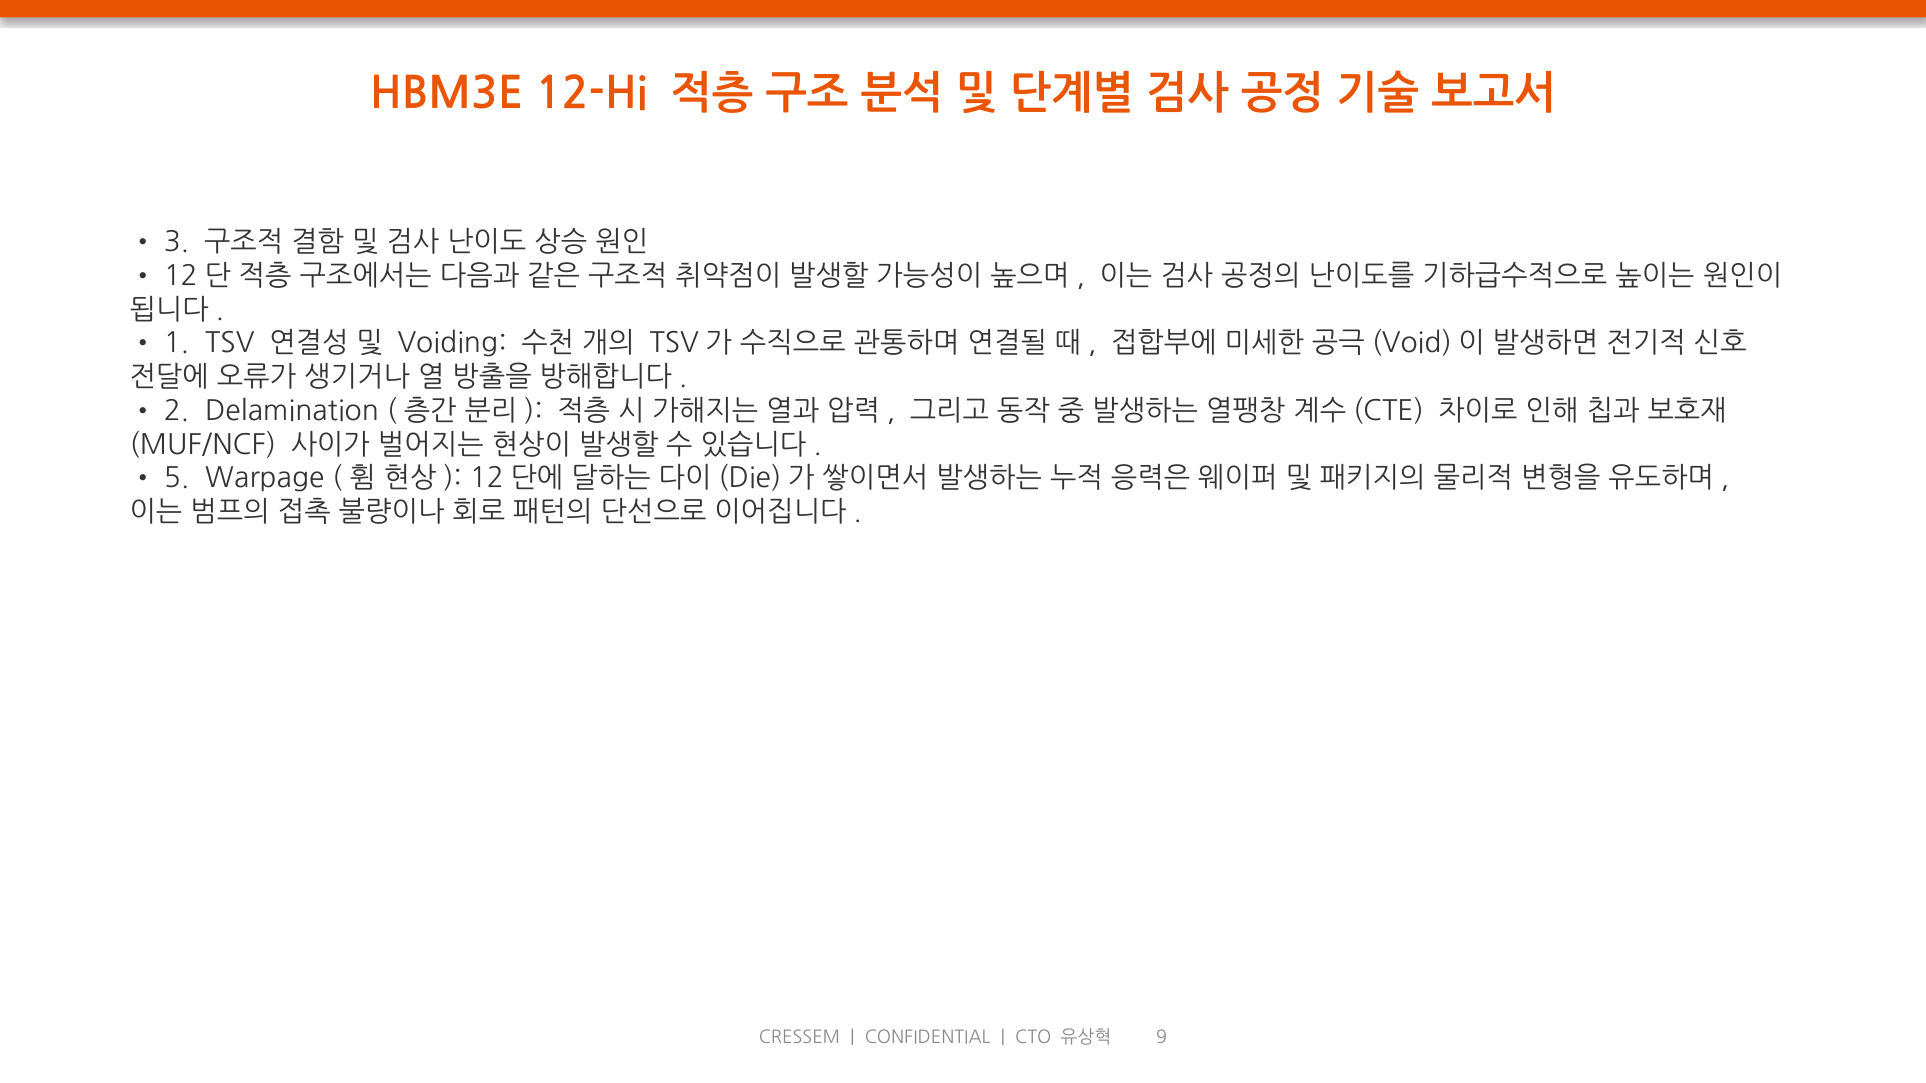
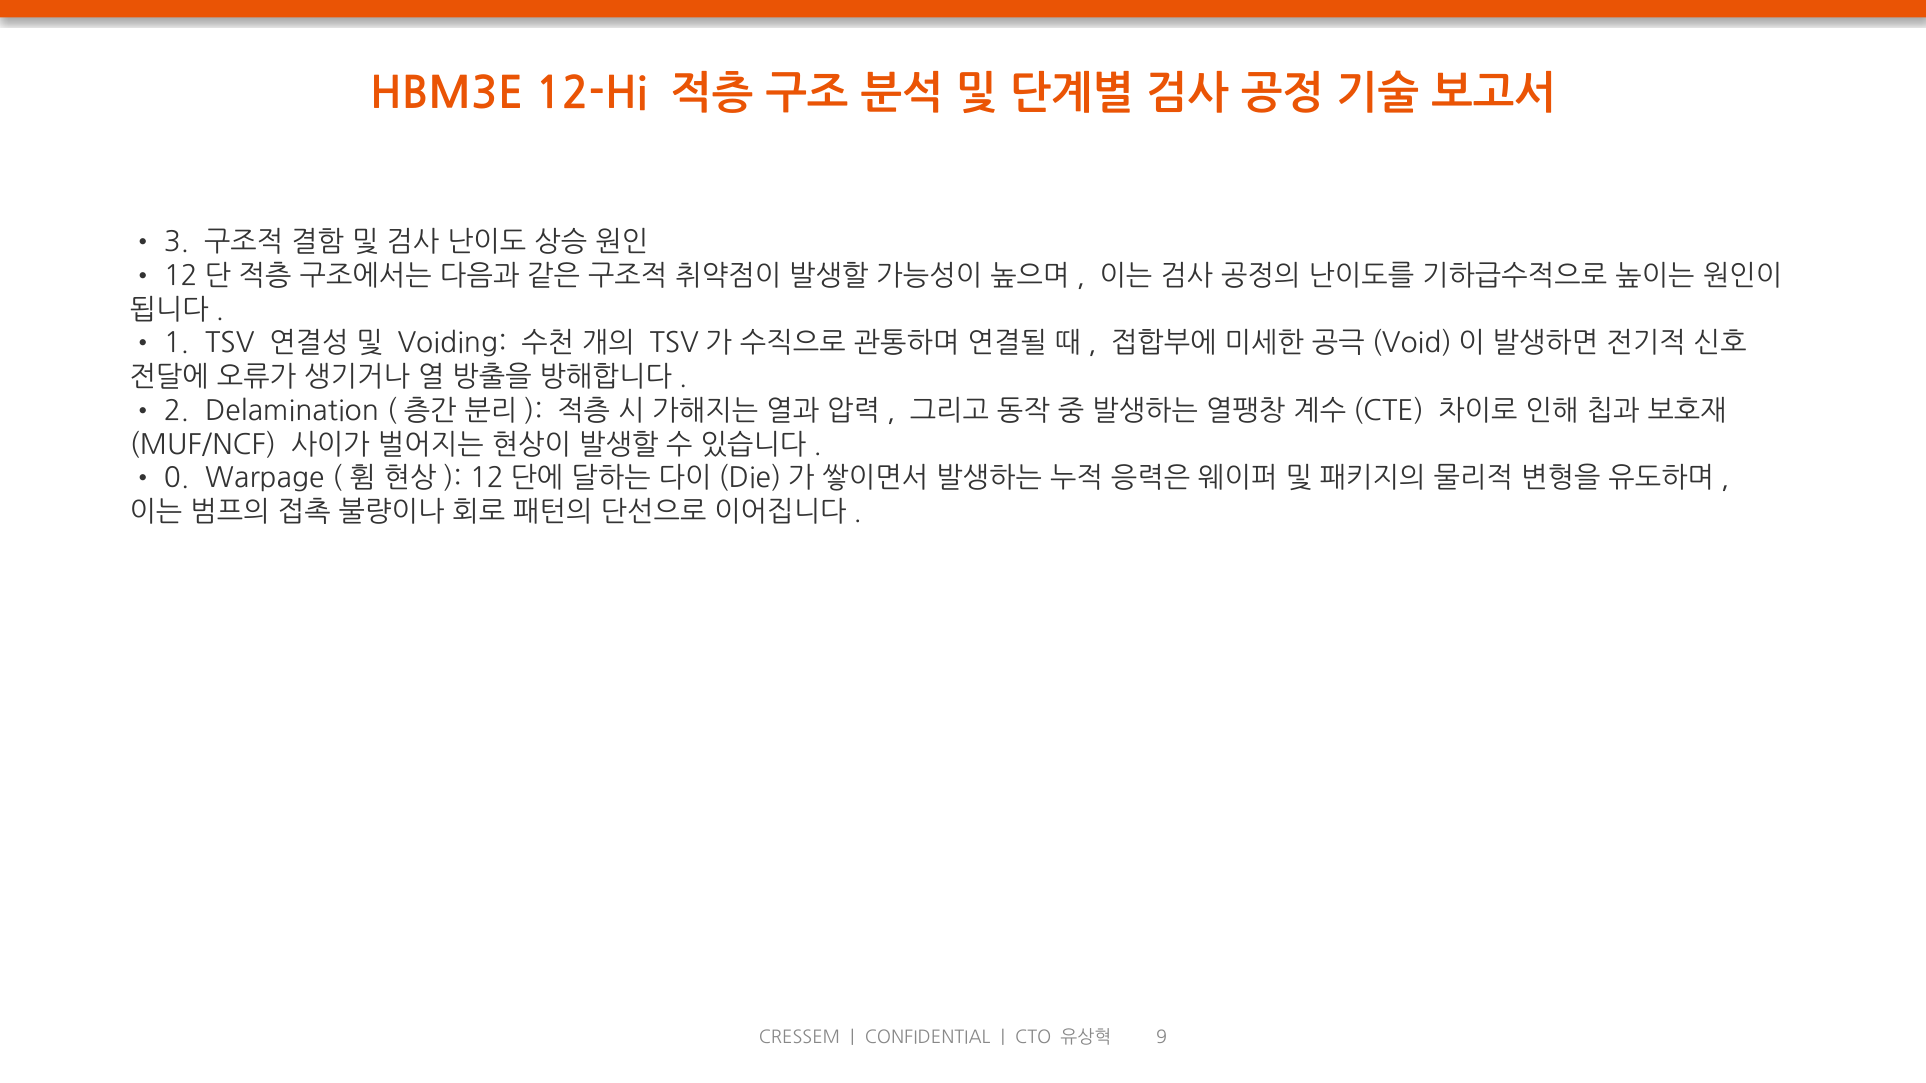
5: 5 -> 0
